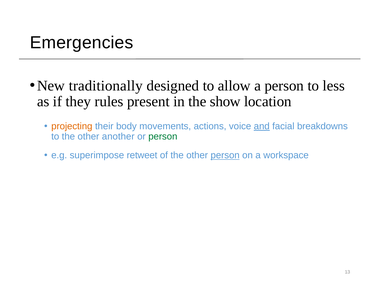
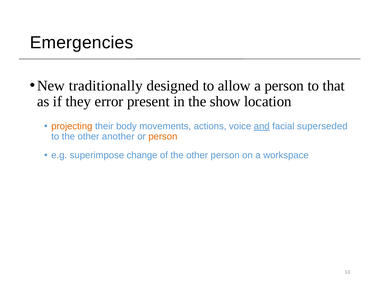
less: less -> that
rules: rules -> error
breakdowns: breakdowns -> superseded
person at (163, 137) colour: green -> orange
retweet: retweet -> change
person at (225, 155) underline: present -> none
